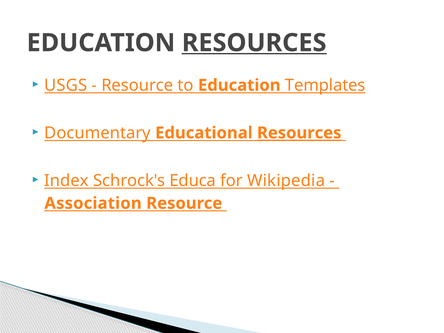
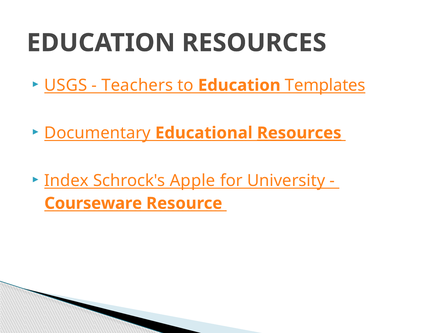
RESOURCES at (254, 43) underline: present -> none
Resource at (137, 85): Resource -> Teachers
Educa: Educa -> Apple
Wikipedia: Wikipedia -> University
Association: Association -> Courseware
